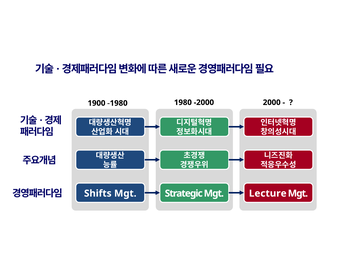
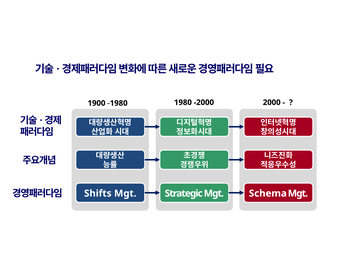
Lecture: Lecture -> Schema
